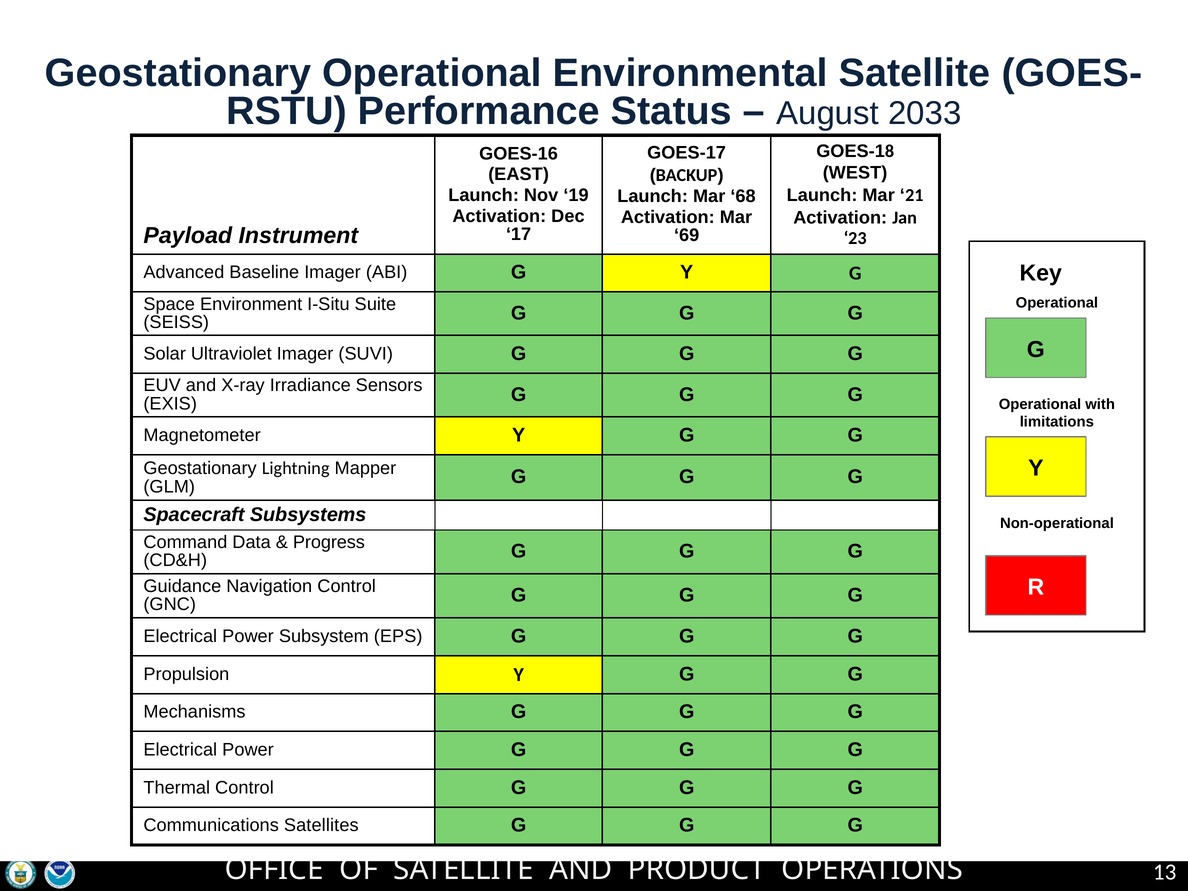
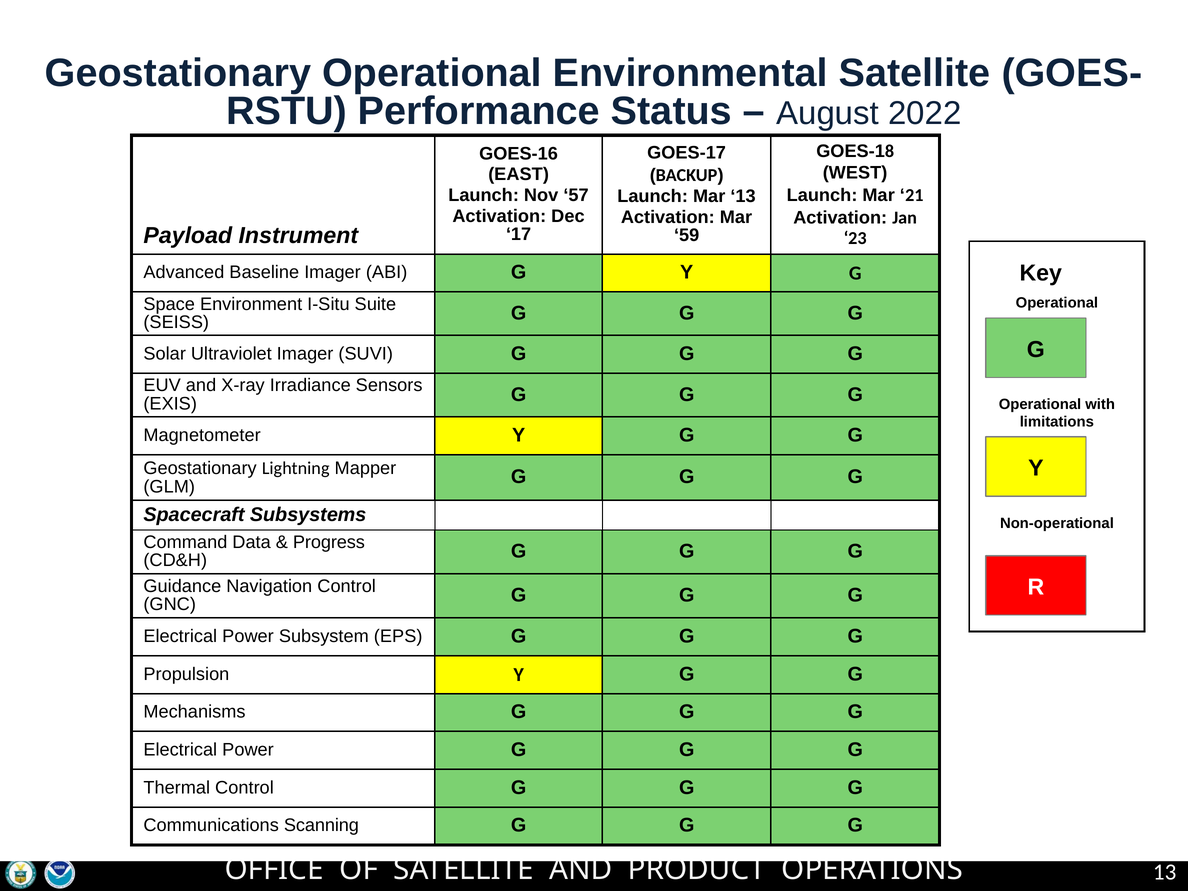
2033: 2033 -> 2022
19: 19 -> 57
Mar 68: 68 -> 13
69: 69 -> 59
Satellites: Satellites -> Scanning
